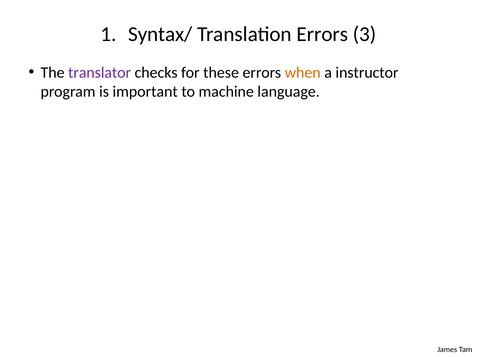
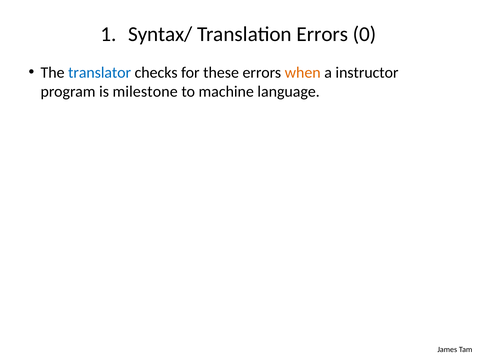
3: 3 -> 0
translator colour: purple -> blue
important: important -> milestone
